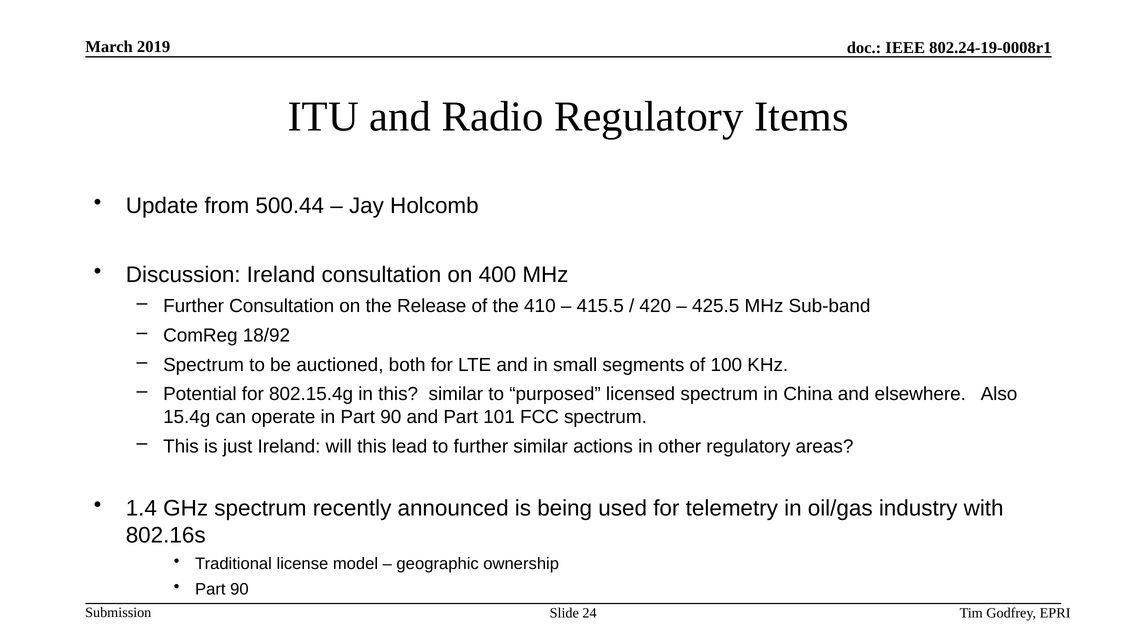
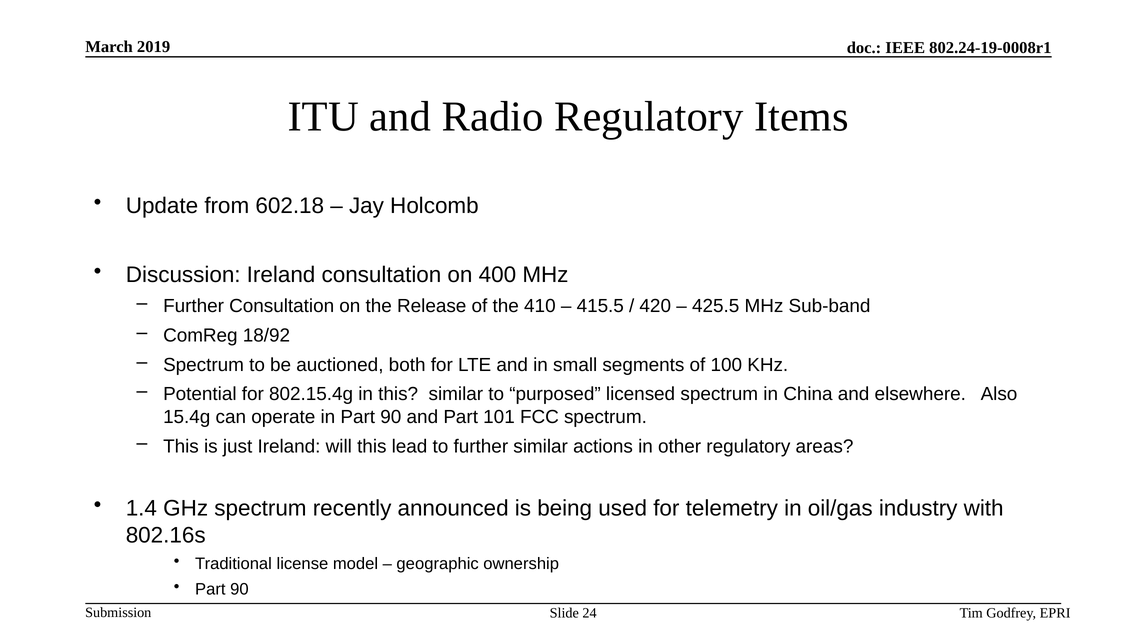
500.44: 500.44 -> 602.18
